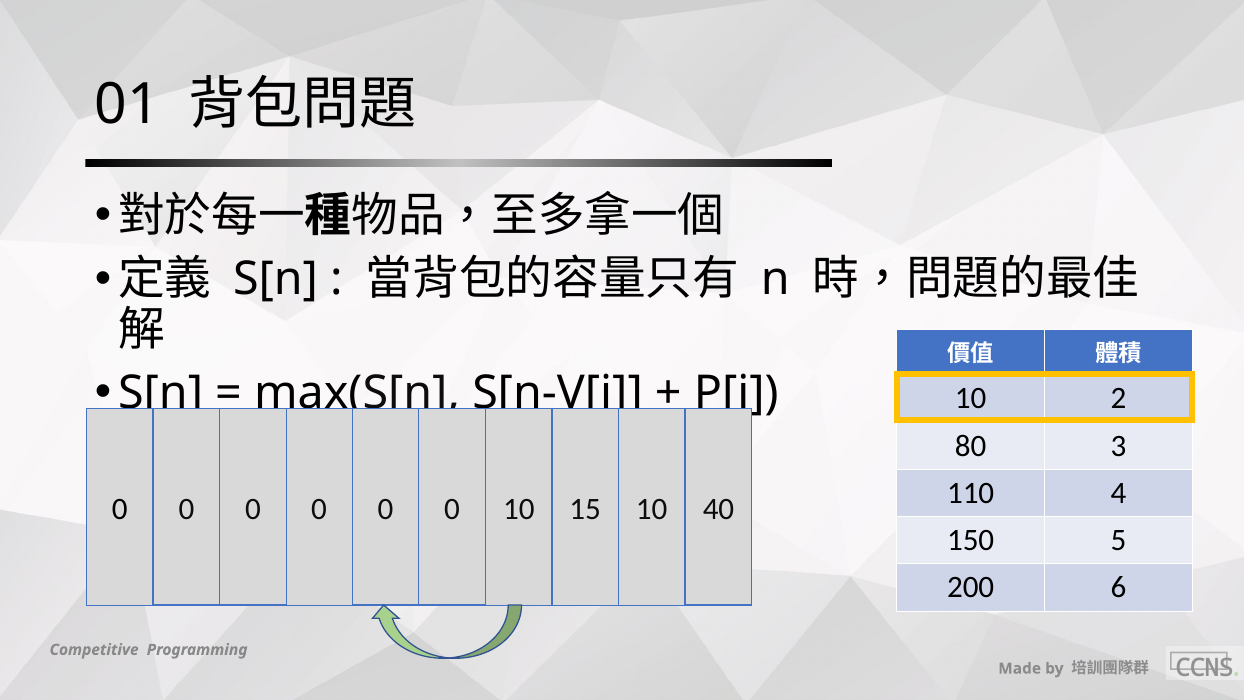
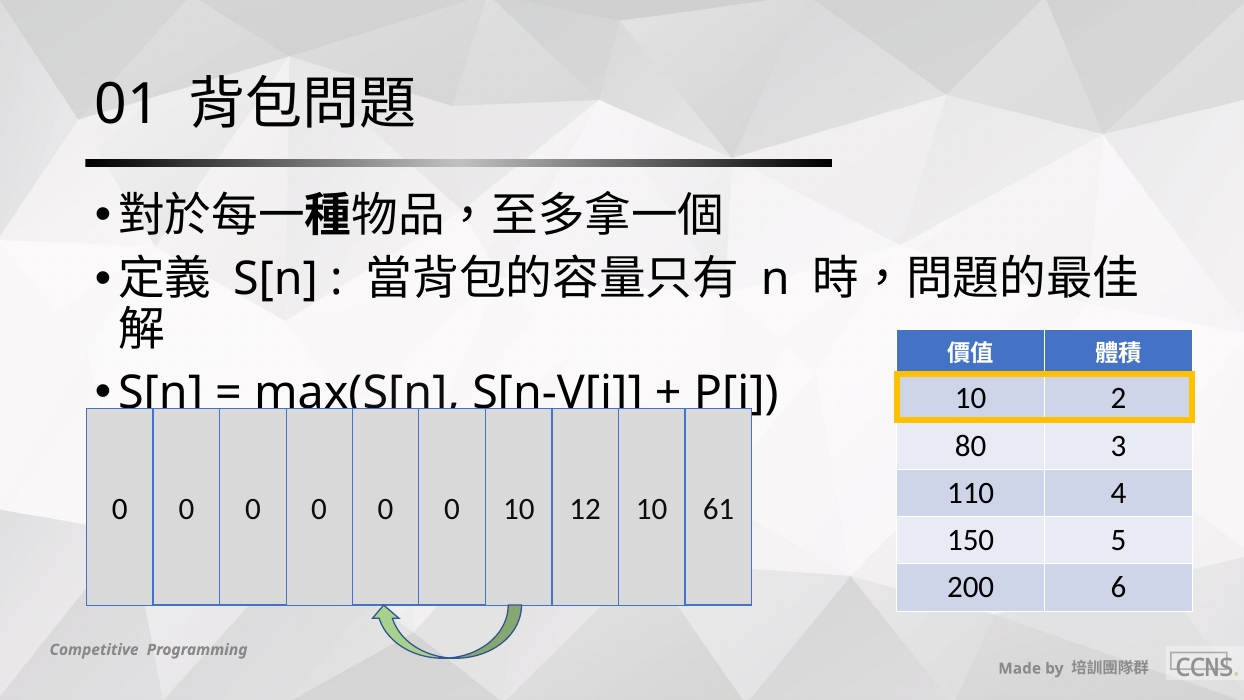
15: 15 -> 12
40: 40 -> 61
